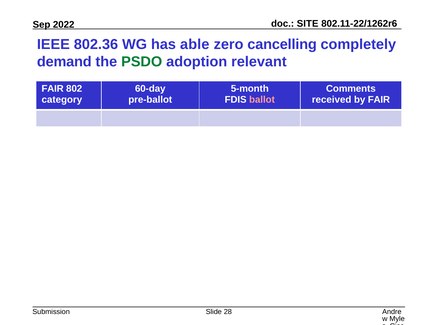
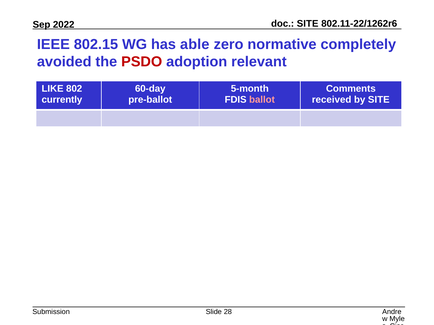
802.36: 802.36 -> 802.15
cancelling: cancelling -> normative
demand: demand -> avoided
PSDO colour: green -> red
FAIR at (53, 89): FAIR -> LIKE
category: category -> currently
by FAIR: FAIR -> SITE
